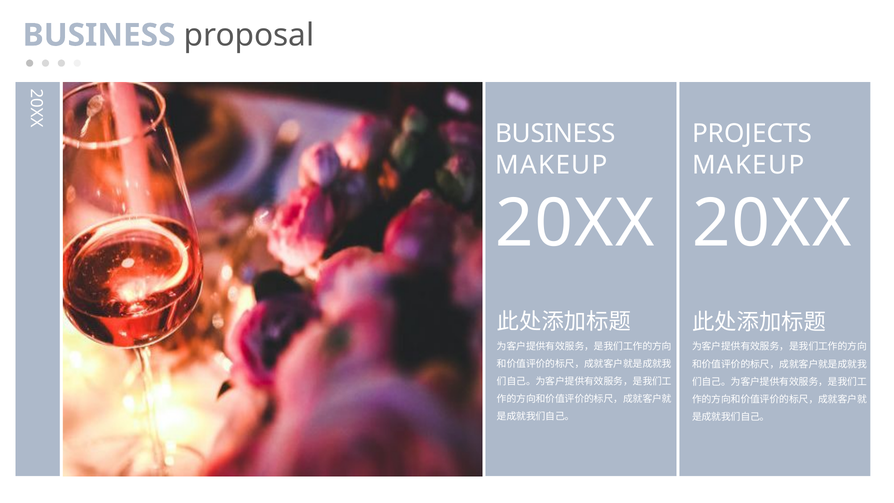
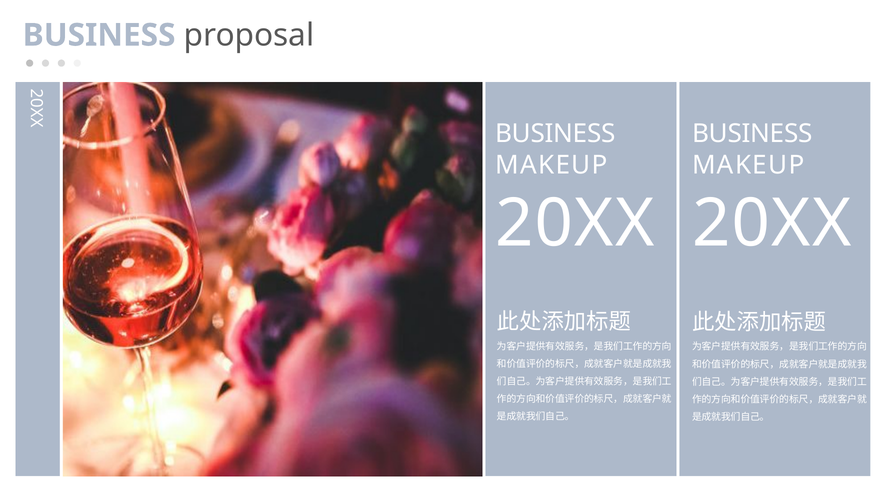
PROJECTS at (752, 134): PROJECTS -> BUSINESS
